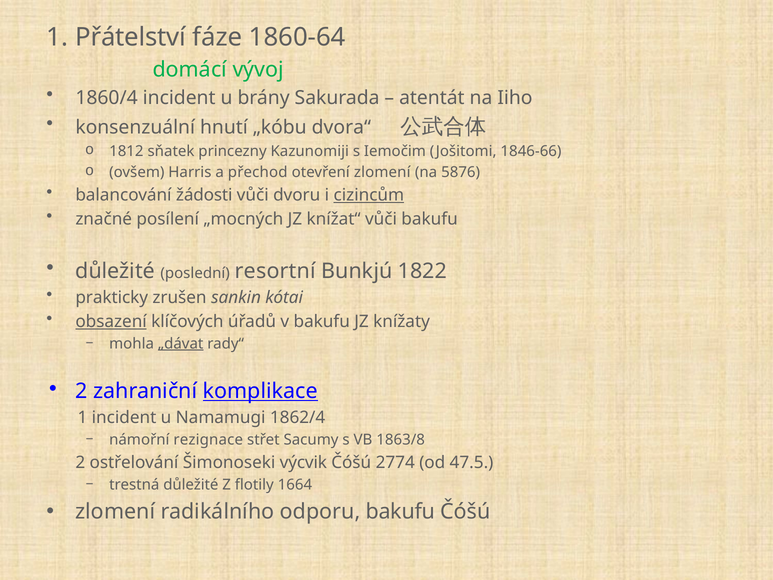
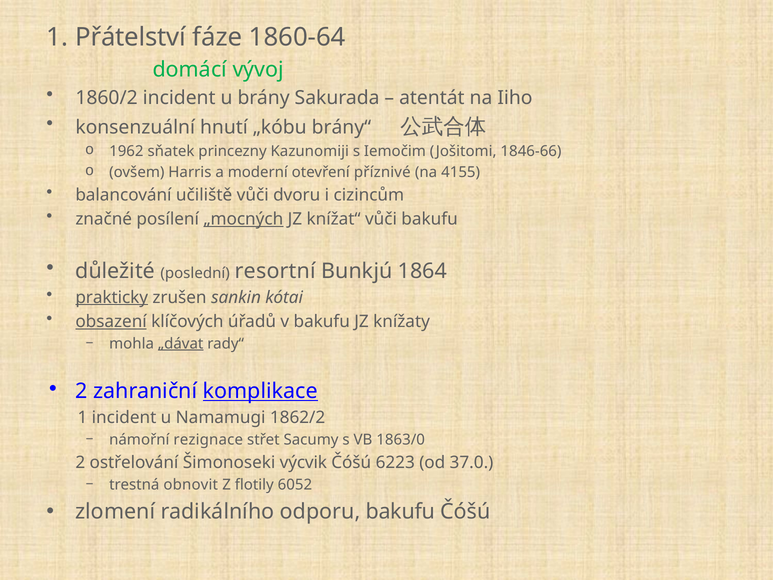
1860/4: 1860/4 -> 1860/2
dvora“: dvora“ -> brány“
1812: 1812 -> 1962
přechod: přechod -> moderní
otevření zlomení: zlomení -> příznivé
5876: 5876 -> 4155
žádosti: žádosti -> učiliště
cizincům underline: present -> none
„mocných underline: none -> present
1822: 1822 -> 1864
prakticky underline: none -> present
1862/4: 1862/4 -> 1862/2
1863/8: 1863/8 -> 1863/0
2774: 2774 -> 6223
47.5: 47.5 -> 37.0
trestná důležité: důležité -> obnovit
1664: 1664 -> 6052
